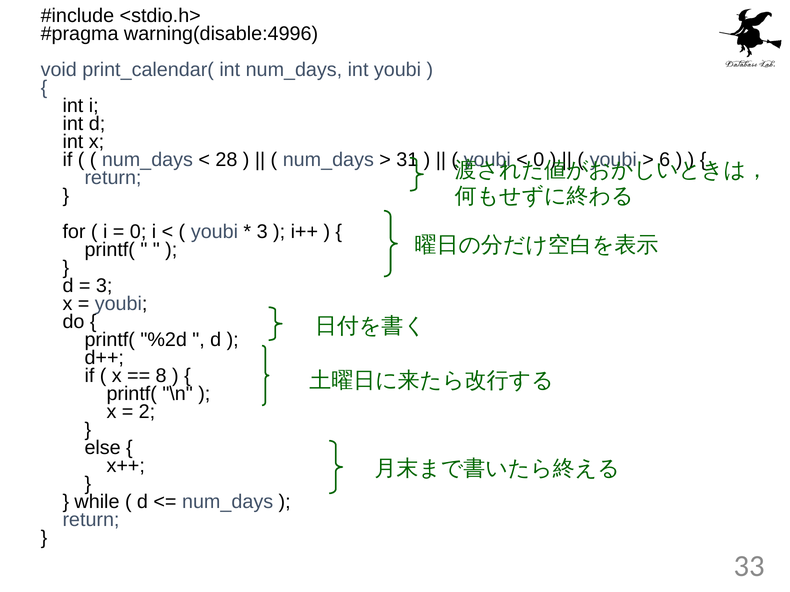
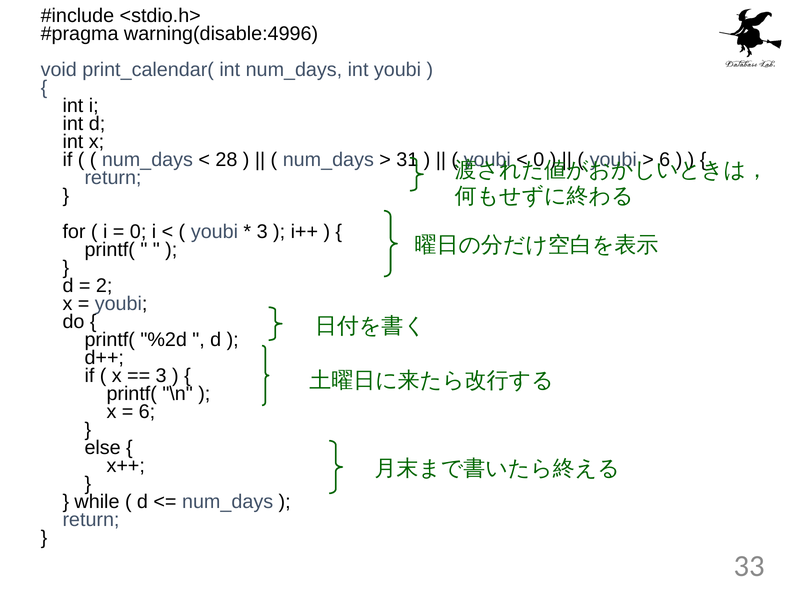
3 at (104, 286): 3 -> 2
8 at (161, 376): 8 -> 3
2 at (147, 412): 2 -> 6
